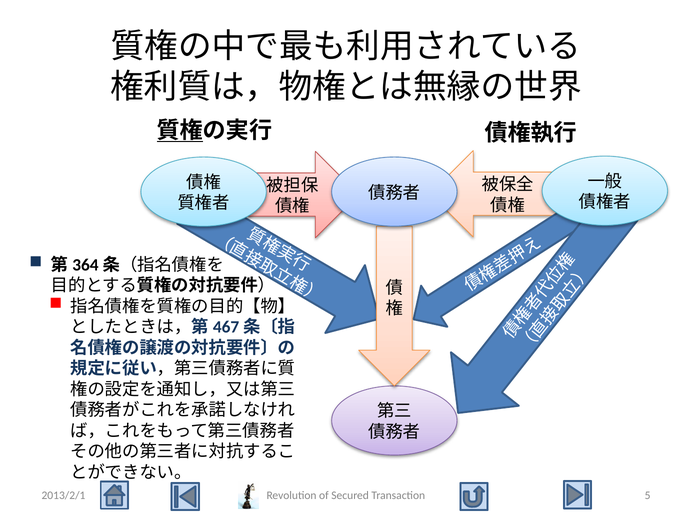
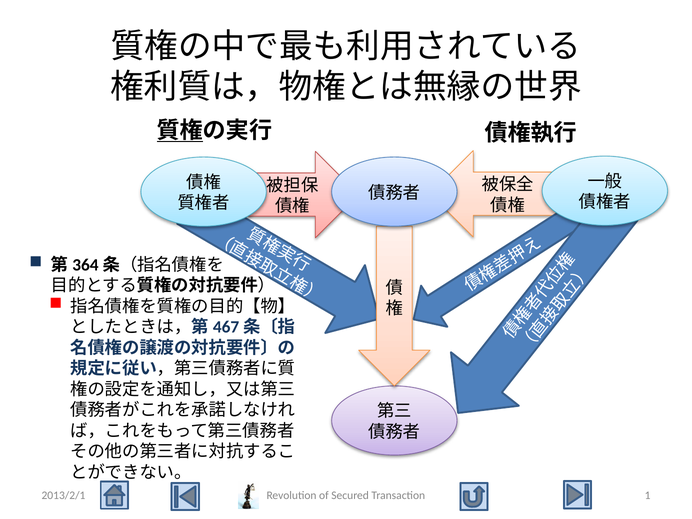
5: 5 -> 1
